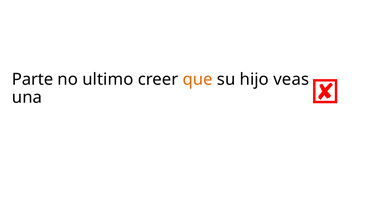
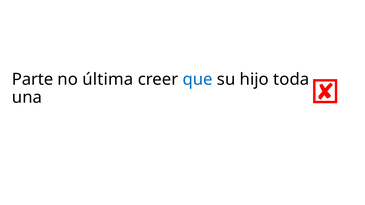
ultimo: ultimo -> última
que colour: orange -> blue
veas: veas -> toda
